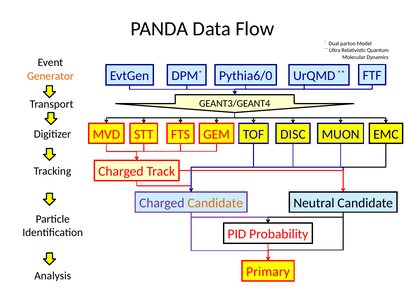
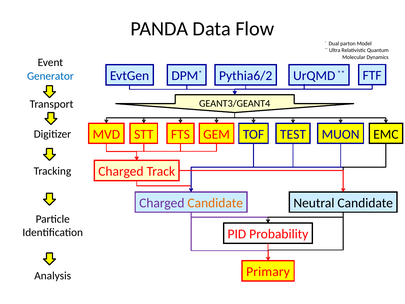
Generator colour: orange -> blue
Pythia6/0: Pythia6/0 -> Pythia6/2
DISC: DISC -> TEST
